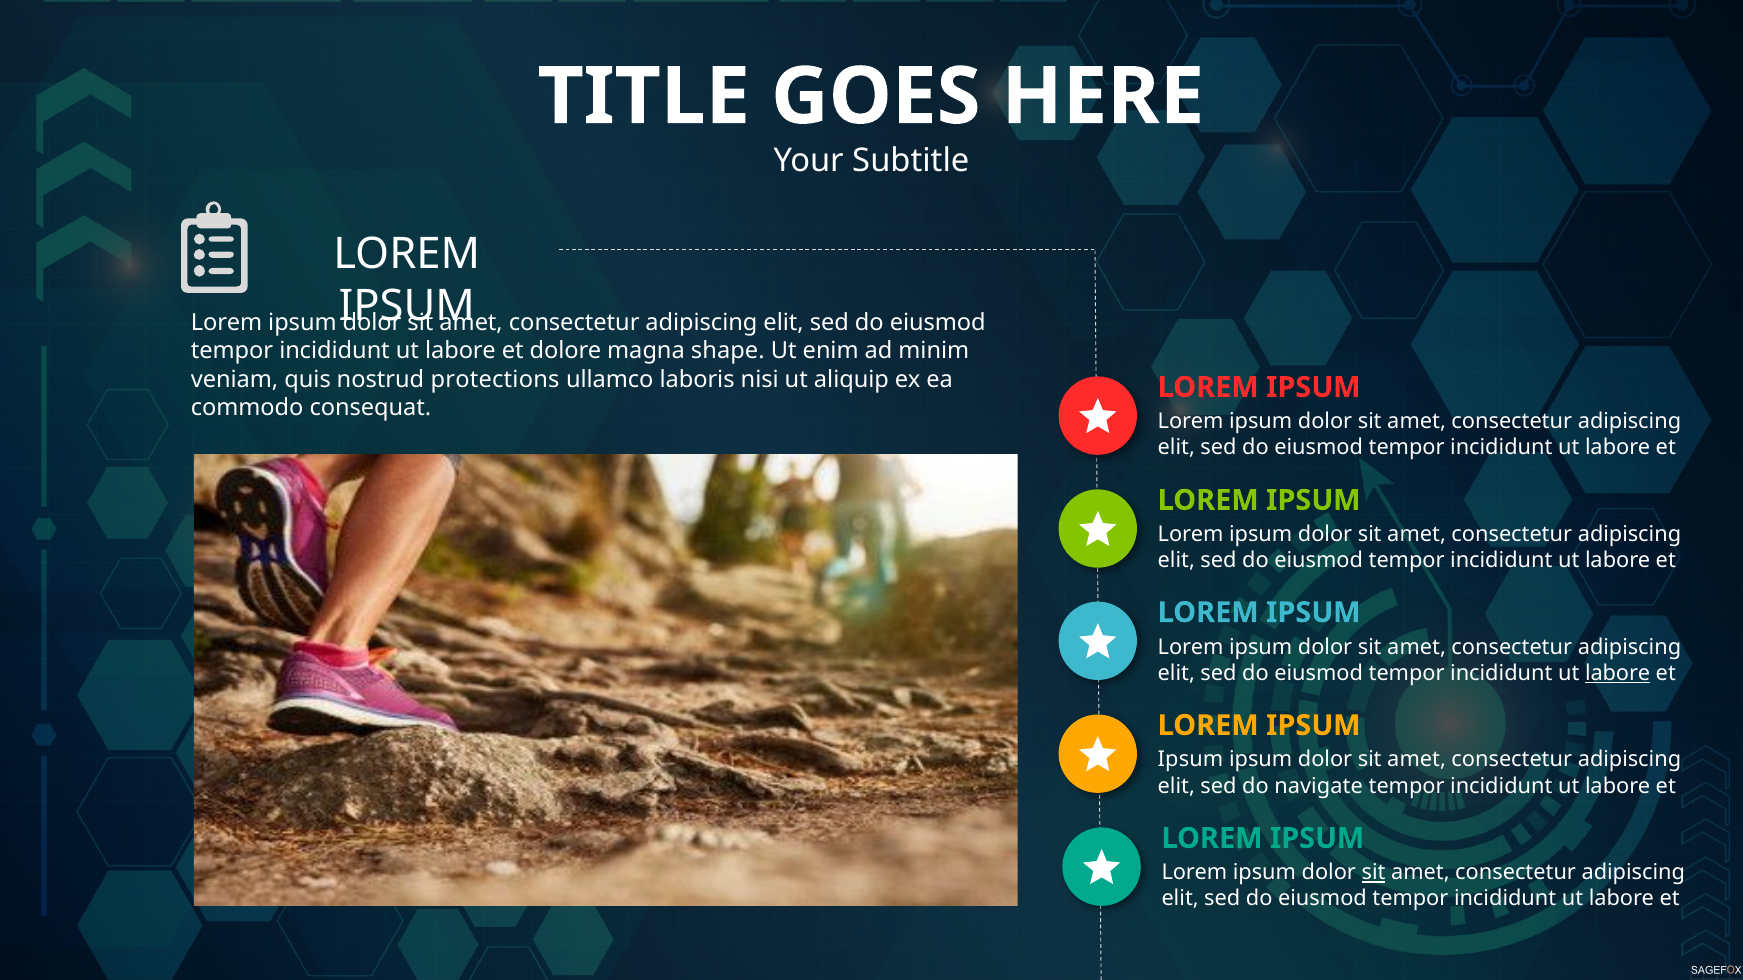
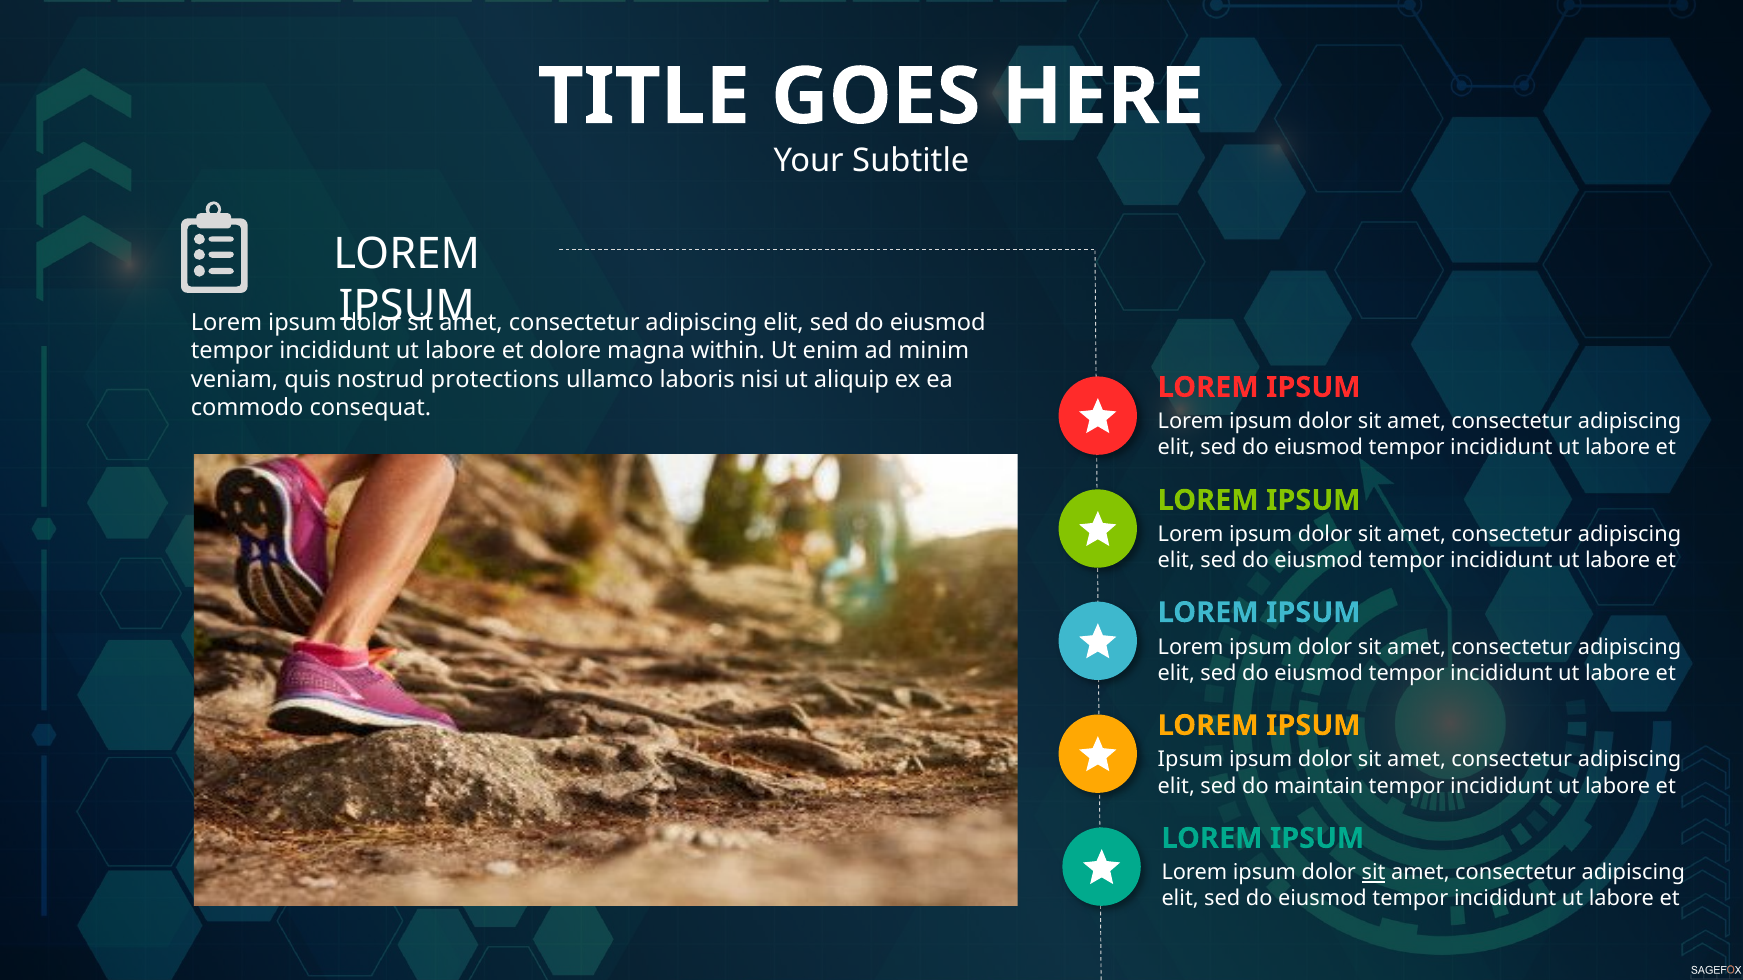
shape: shape -> within
labore at (1618, 673) underline: present -> none
navigate: navigate -> maintain
